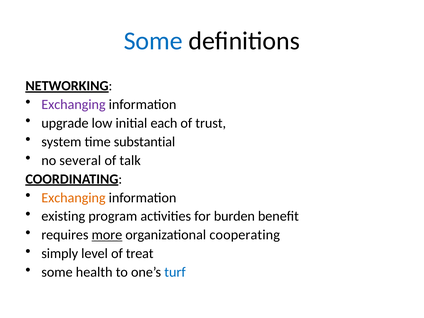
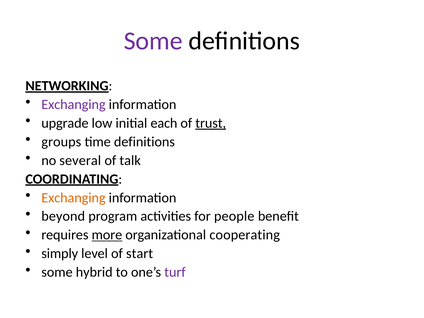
Some at (153, 41) colour: blue -> purple
trust underline: none -> present
system: system -> groups
time substantial: substantial -> definitions
existing: existing -> beyond
burden: burden -> people
treat: treat -> start
health: health -> hybrid
turf colour: blue -> purple
